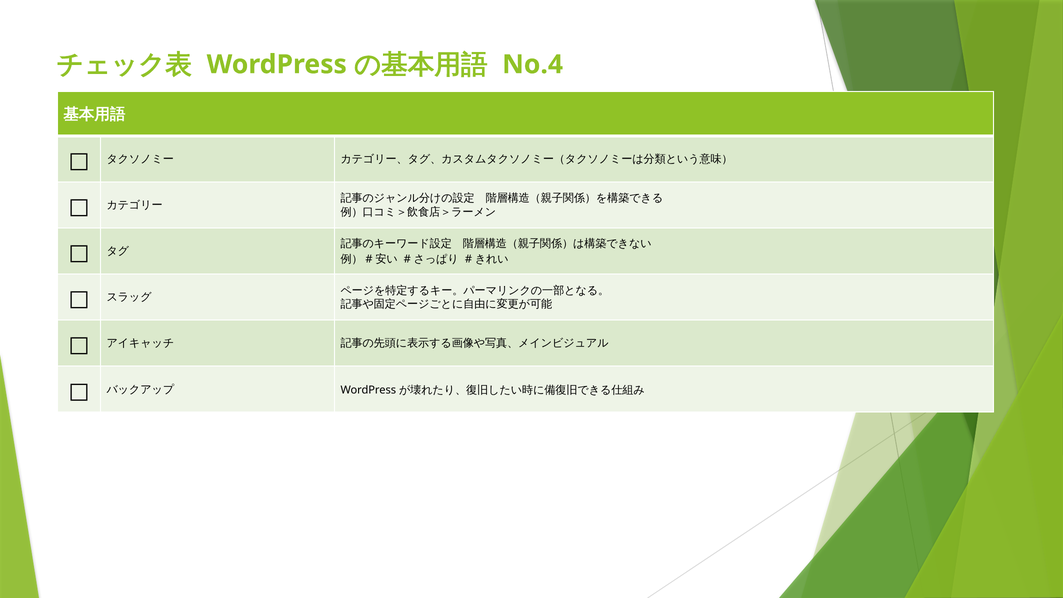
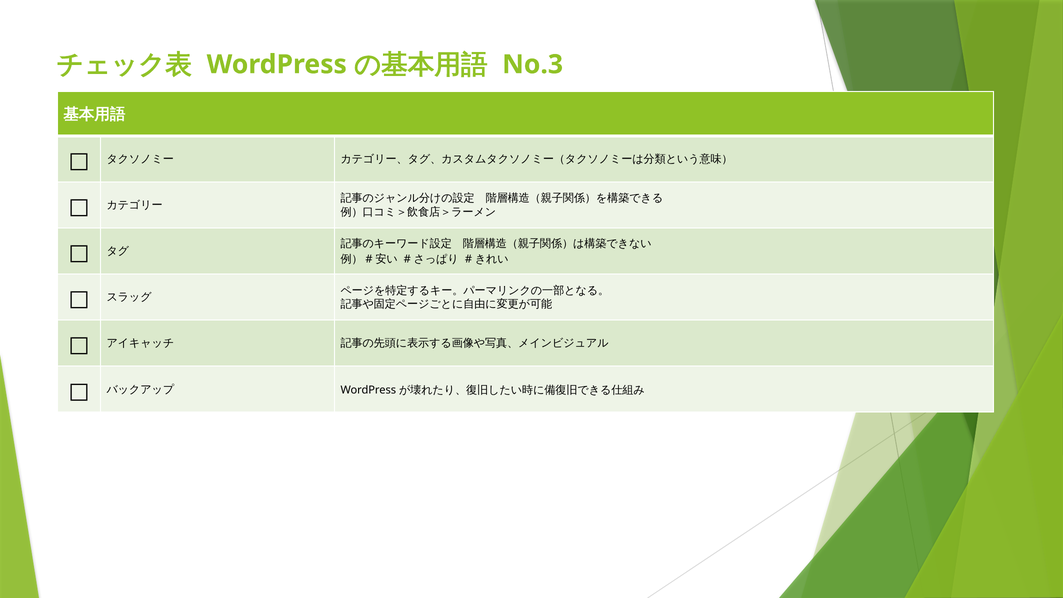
No.4: No.4 -> No.3
